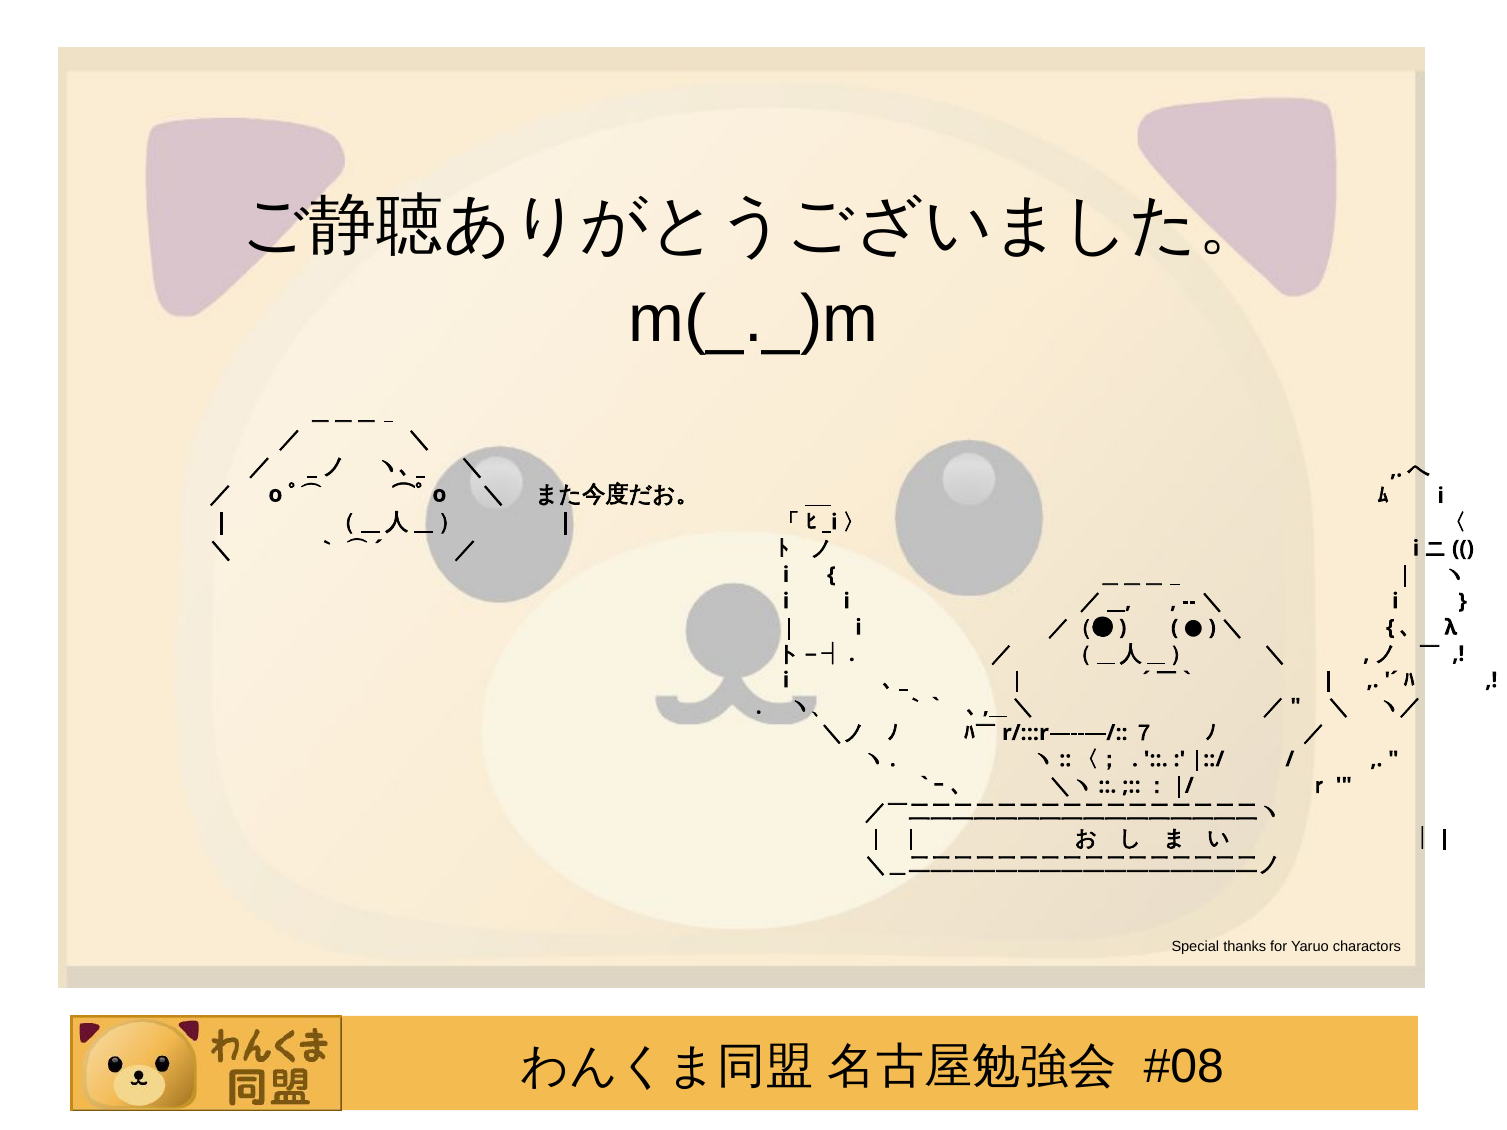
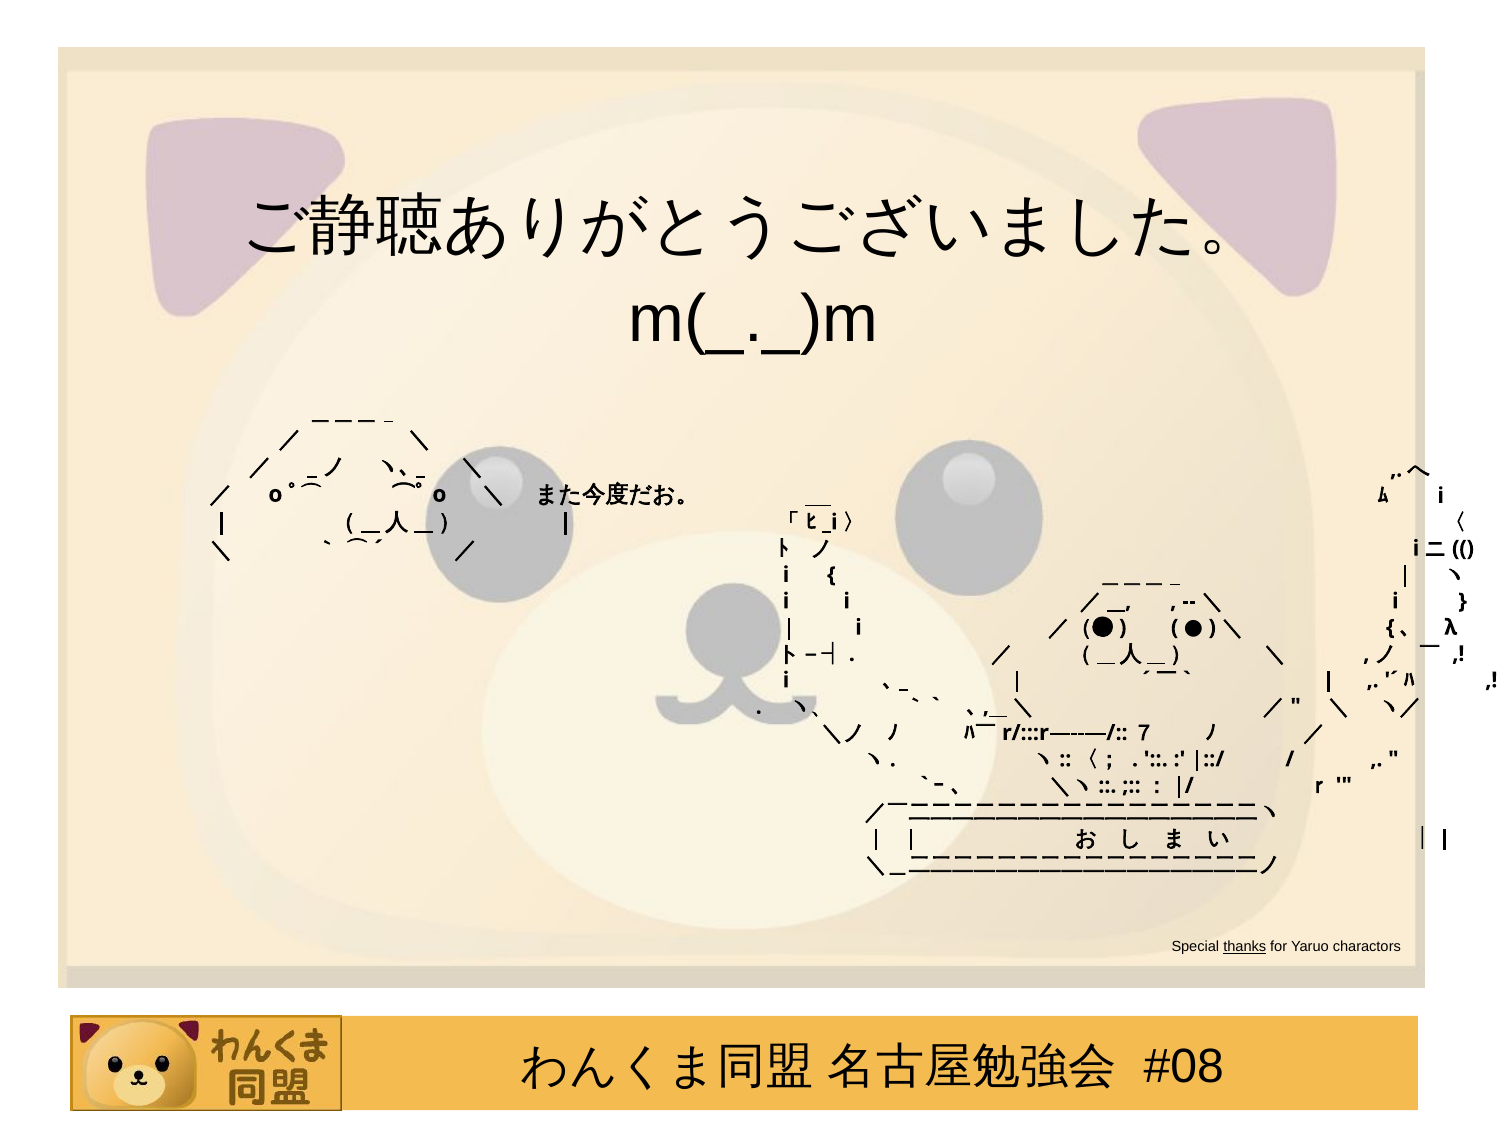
thanks underline: none -> present
